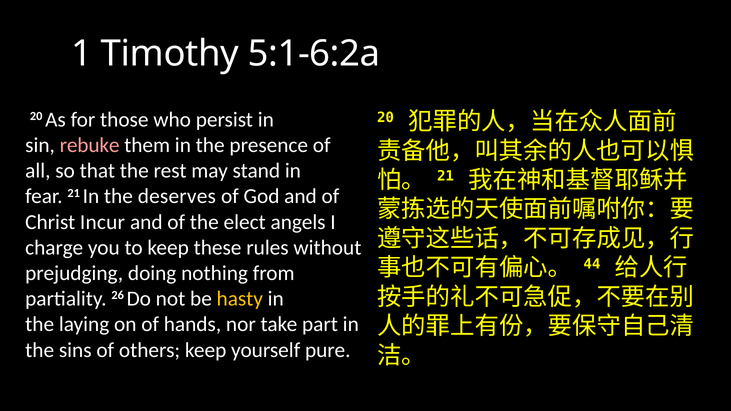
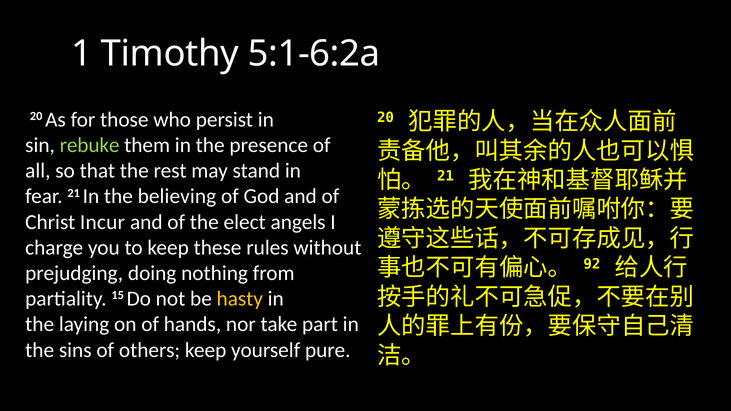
rebuke colour: pink -> light green
deserves: deserves -> believing
44: 44 -> 92
26: 26 -> 15
